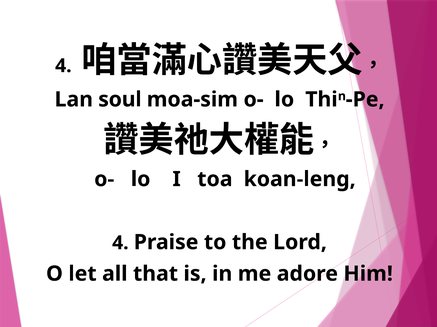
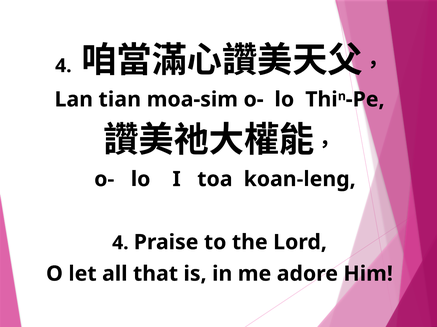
soul: soul -> tian
